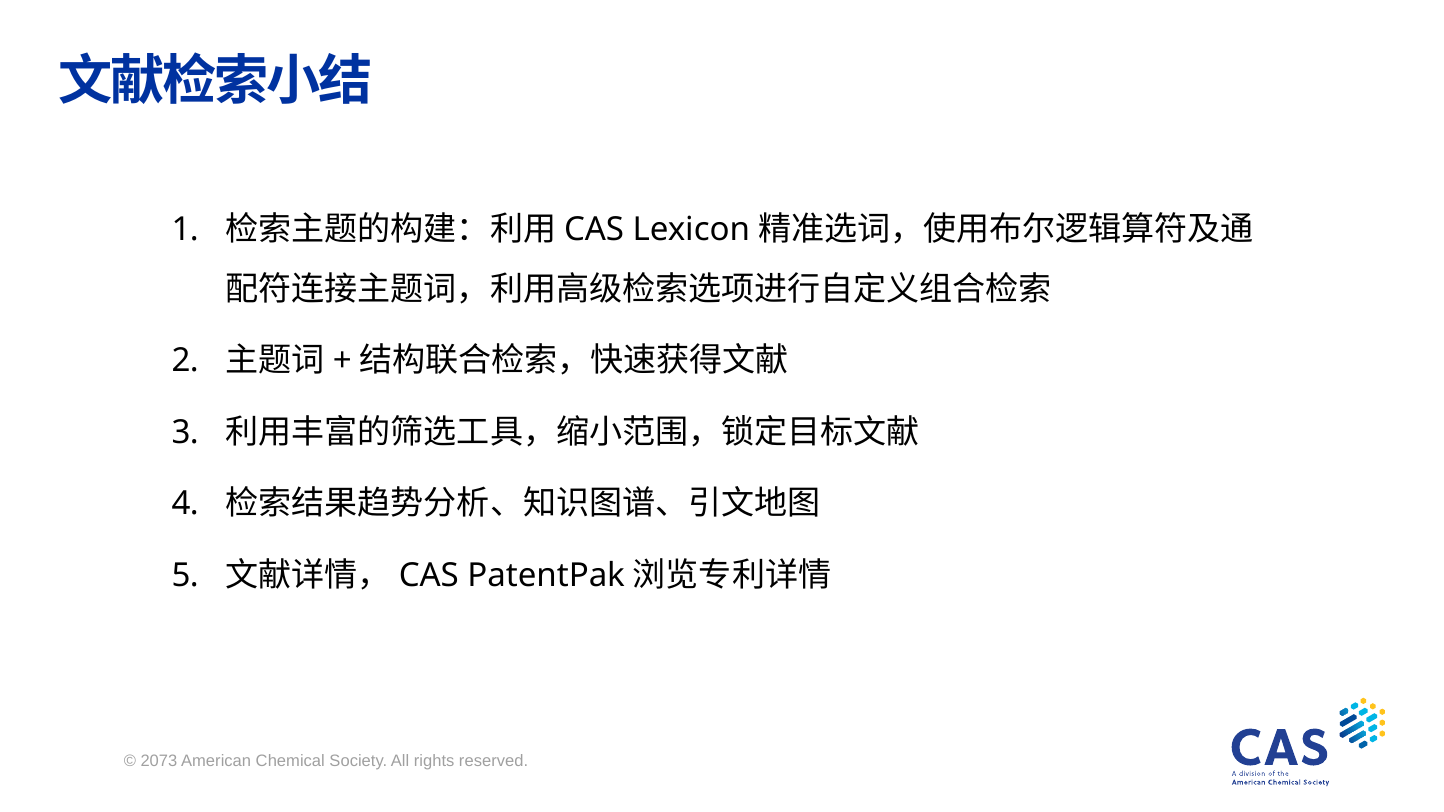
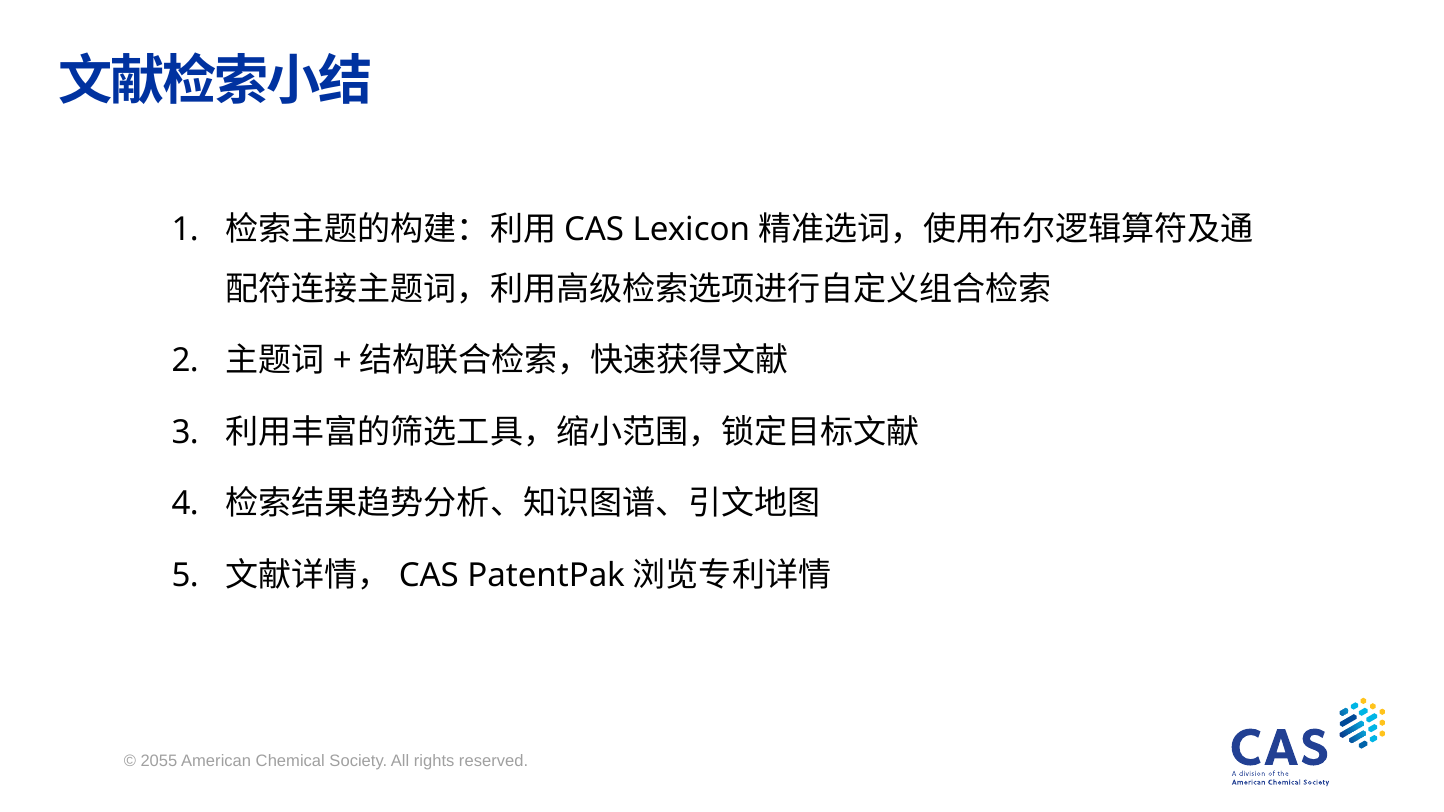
2073: 2073 -> 2055
